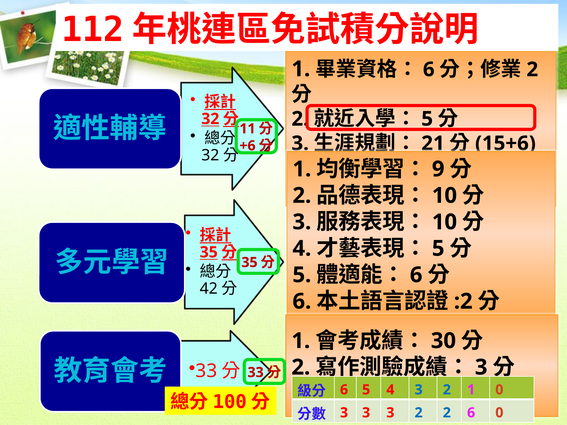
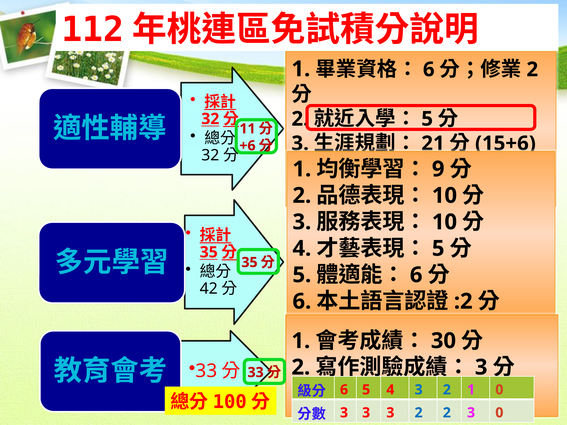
2 6: 6 -> 3
